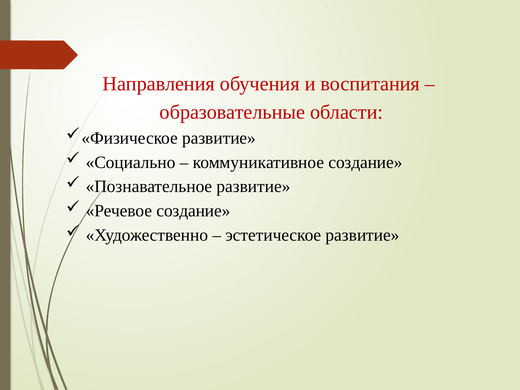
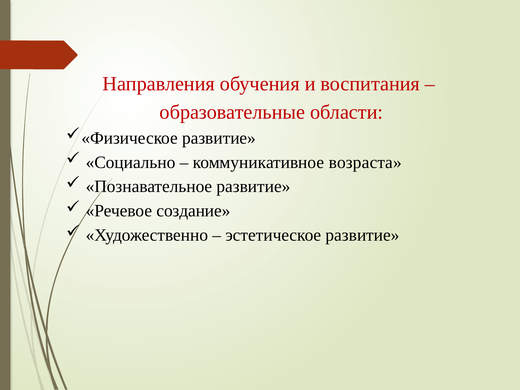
коммуникативное создание: создание -> возраста
